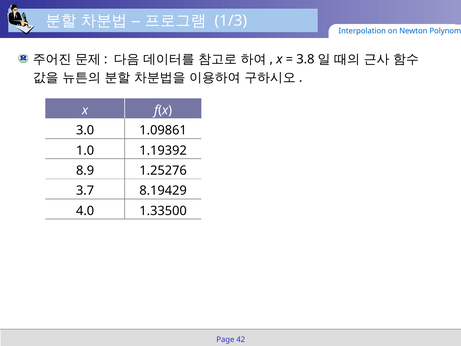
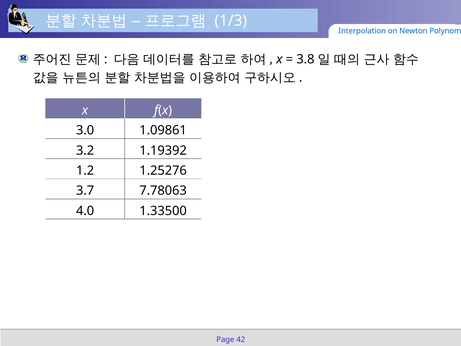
1.0: 1.0 -> 3.2
8.9: 8.9 -> 1.2
8.19429: 8.19429 -> 7.78063
